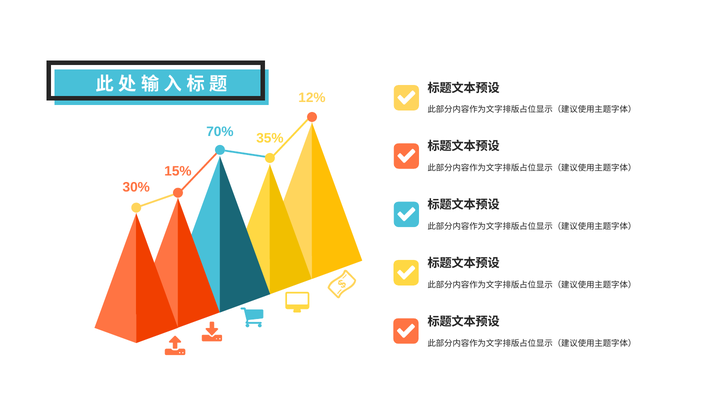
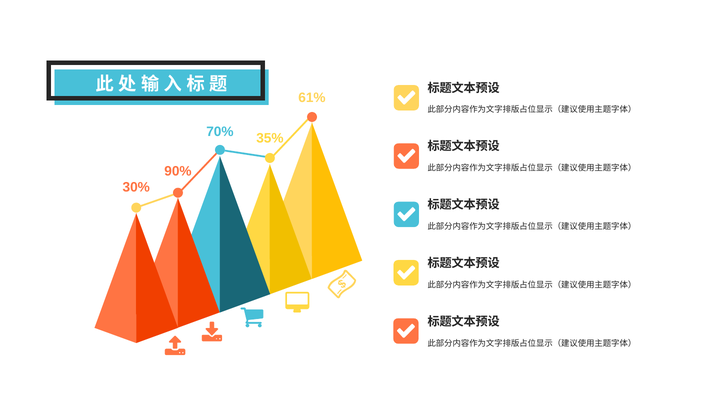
12%: 12% -> 61%
15%: 15% -> 90%
